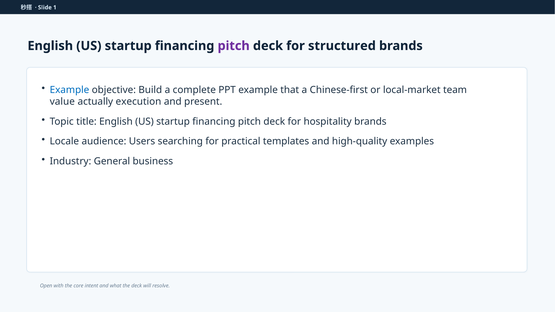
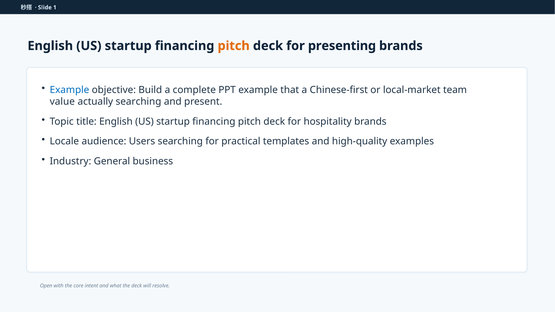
pitch at (234, 46) colour: purple -> orange
structured: structured -> presenting
actually execution: execution -> searching
